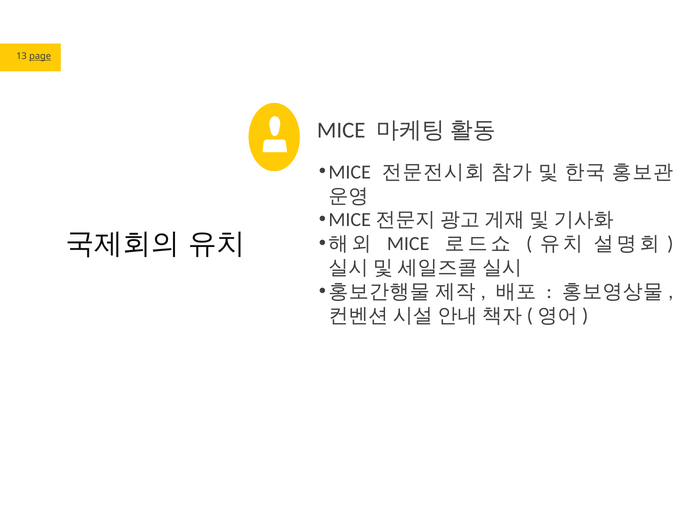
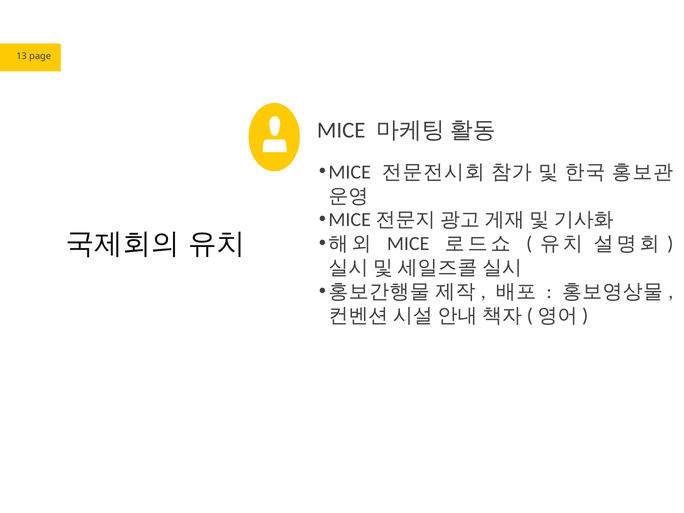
page underline: present -> none
